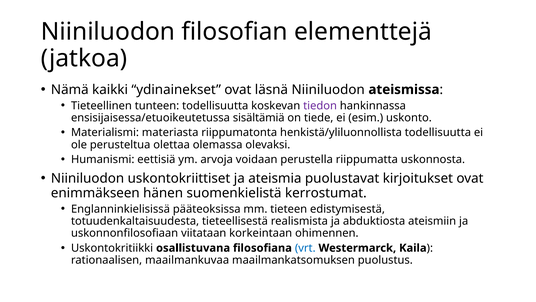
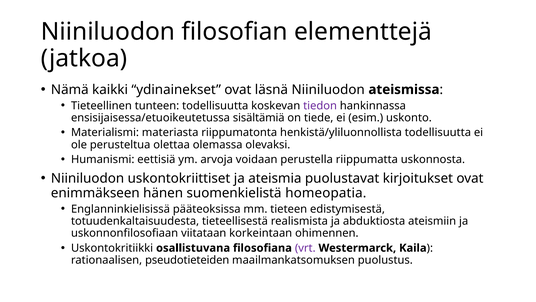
kerrostumat: kerrostumat -> homeopatia
vrt colour: blue -> purple
maailmankuvaa: maailmankuvaa -> pseudotieteiden
